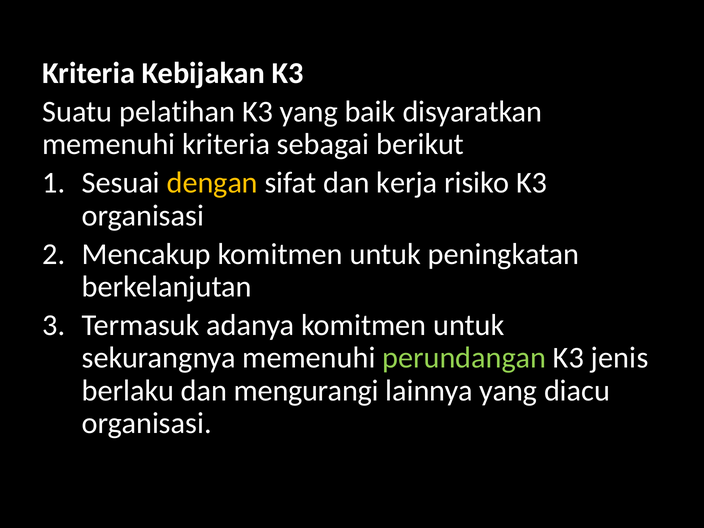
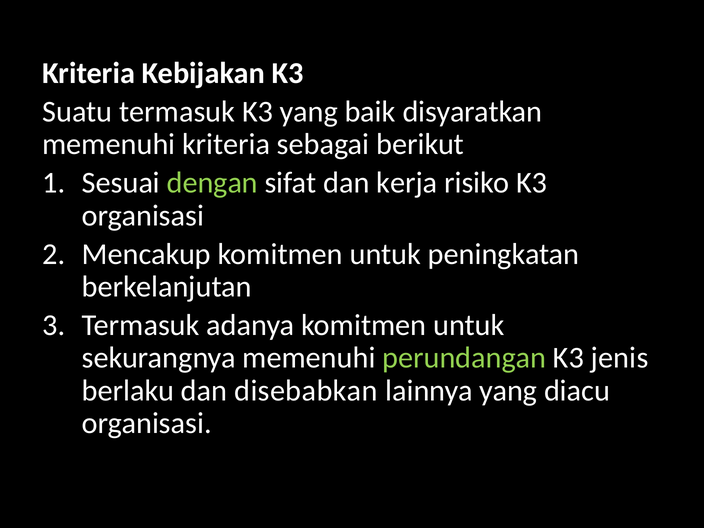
Suatu pelatihan: pelatihan -> termasuk
dengan colour: yellow -> light green
mengurangi: mengurangi -> disebabkan
